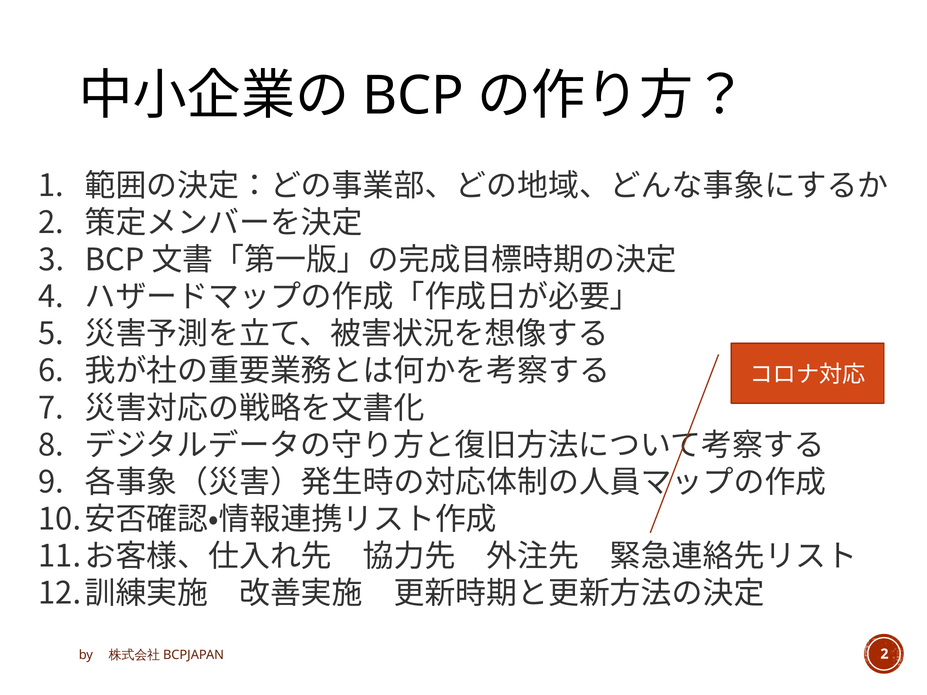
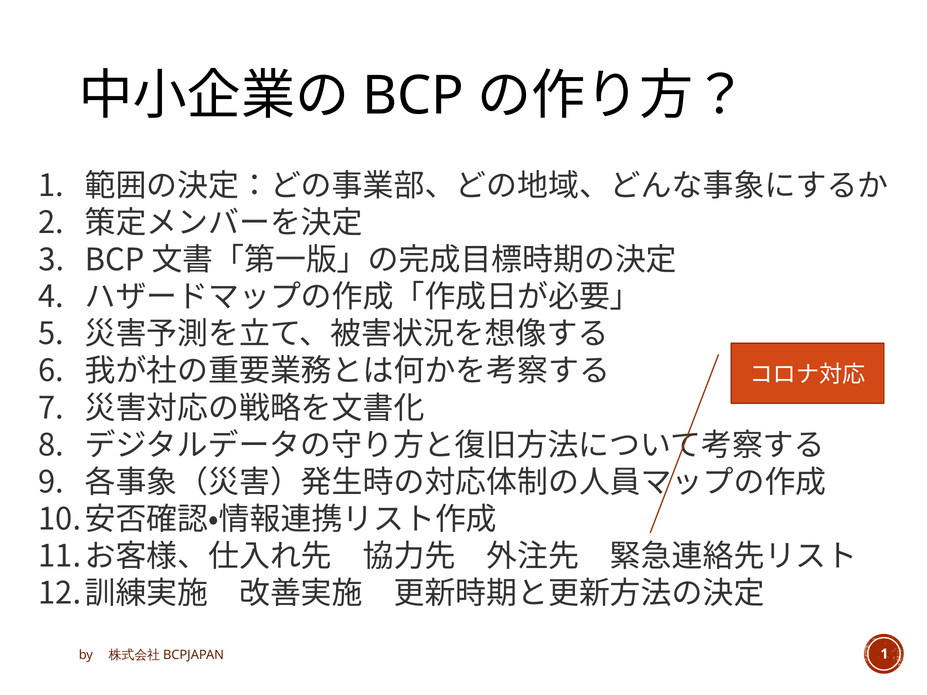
2 at (884, 654): 2 -> 1
